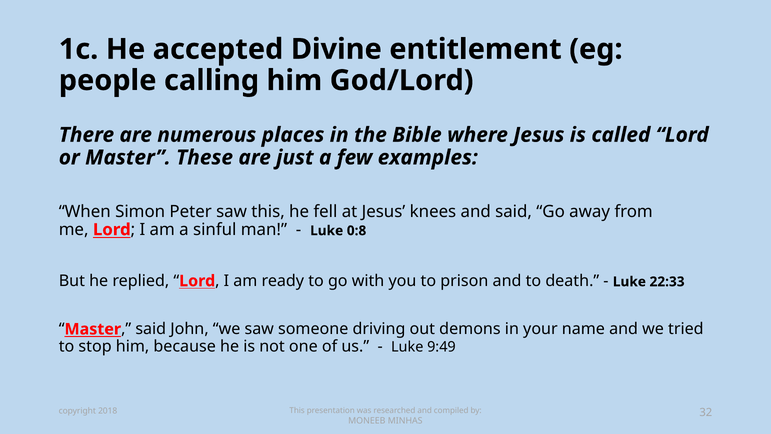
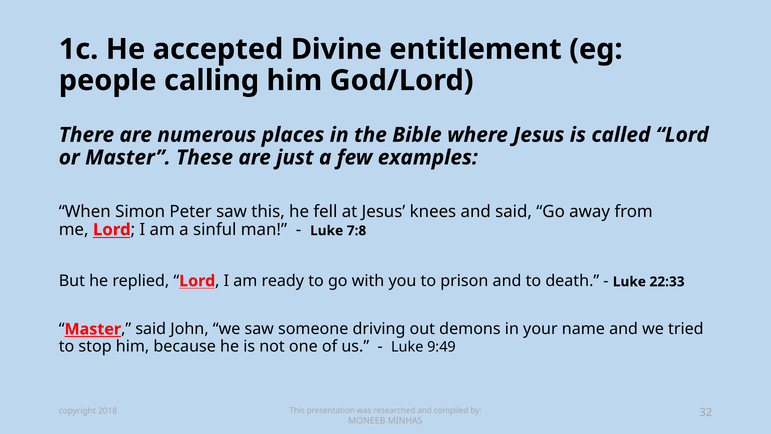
0:8: 0:8 -> 7:8
